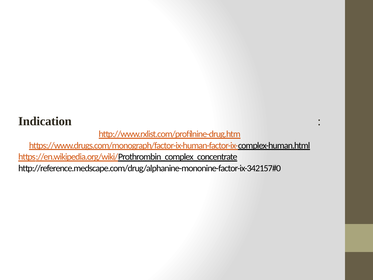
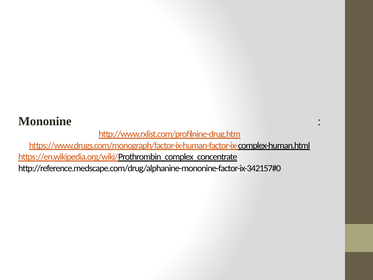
Indication: Indication -> Mononine
